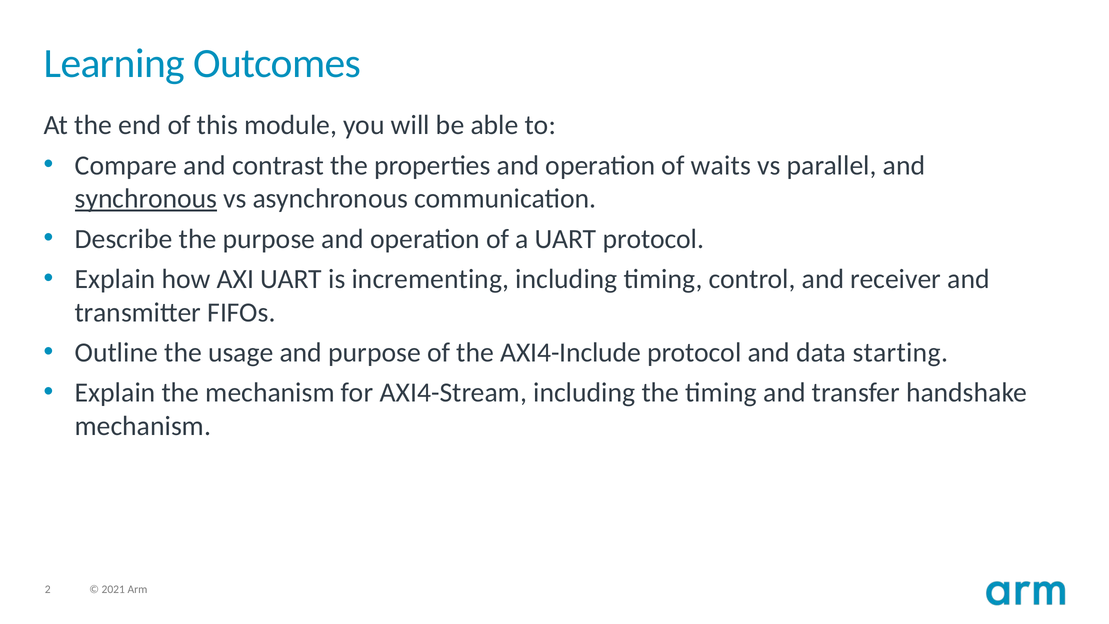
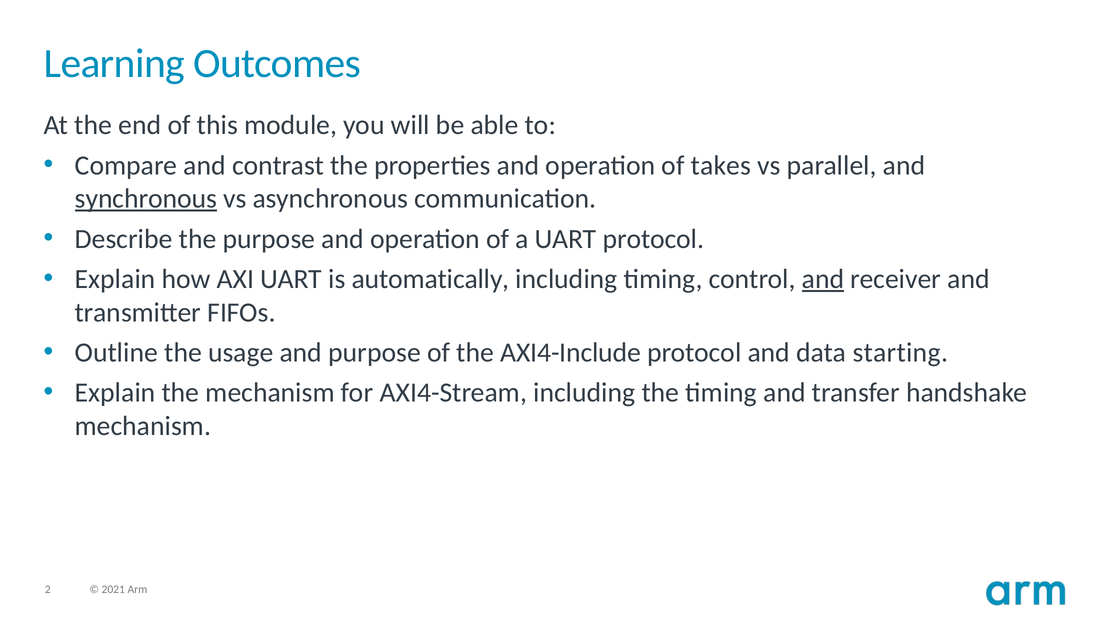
waits: waits -> takes
incrementing: incrementing -> automatically
and at (823, 279) underline: none -> present
